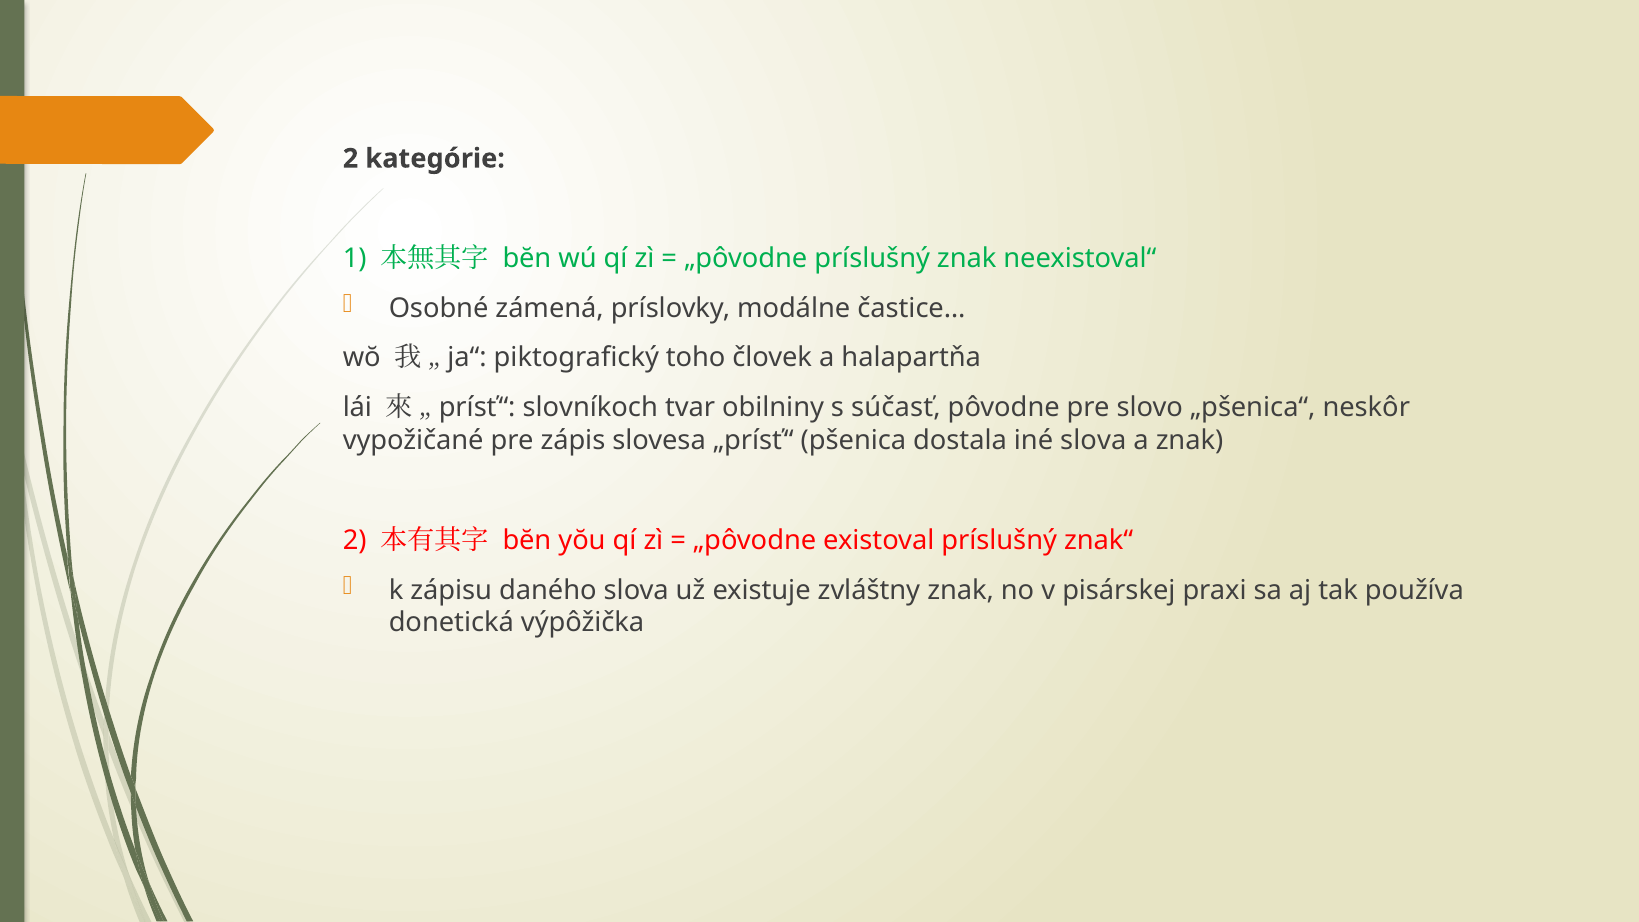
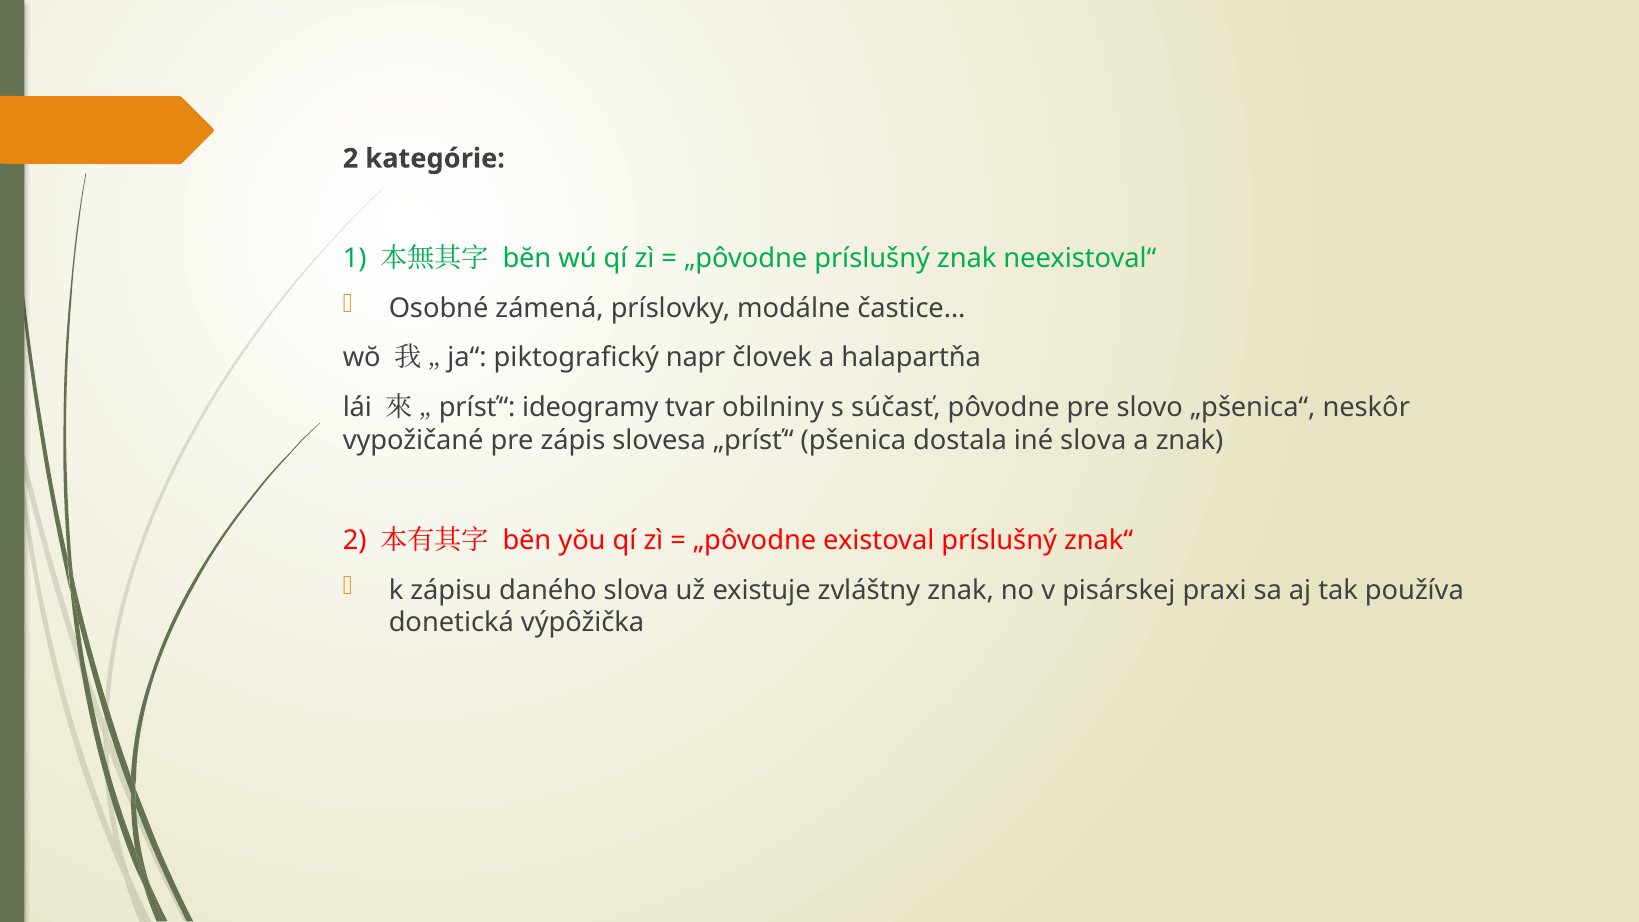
toho: toho -> napr
slovníkoch: slovníkoch -> ideogramy
